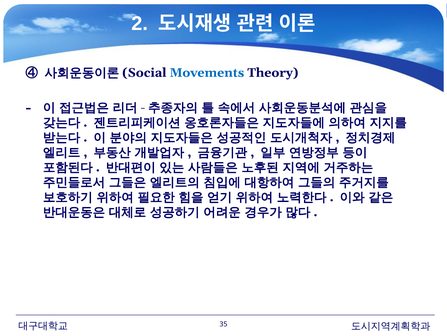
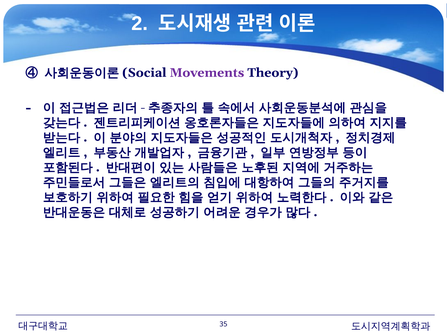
Movements colour: blue -> purple
